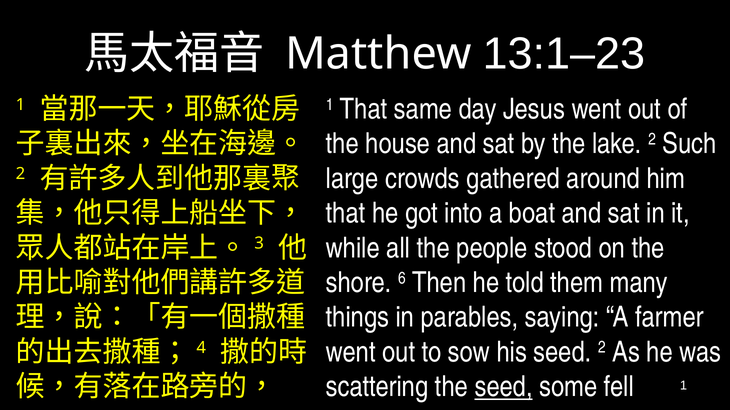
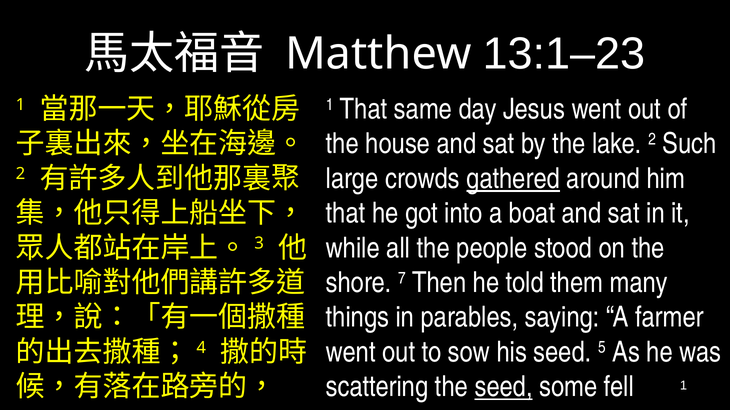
gathered underline: none -> present
6: 6 -> 7
seed 2: 2 -> 5
